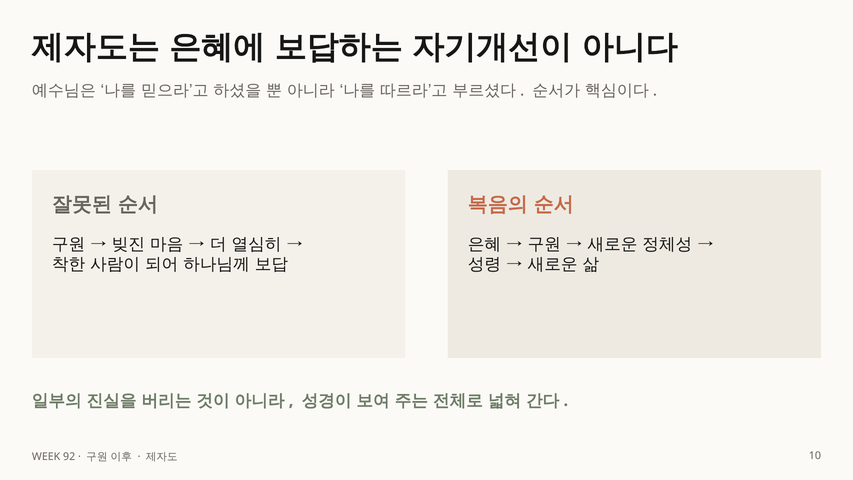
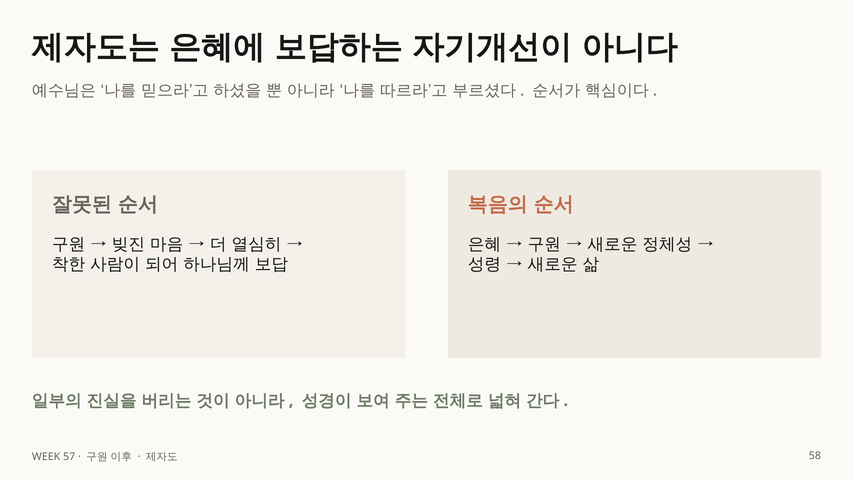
92: 92 -> 57
10: 10 -> 58
